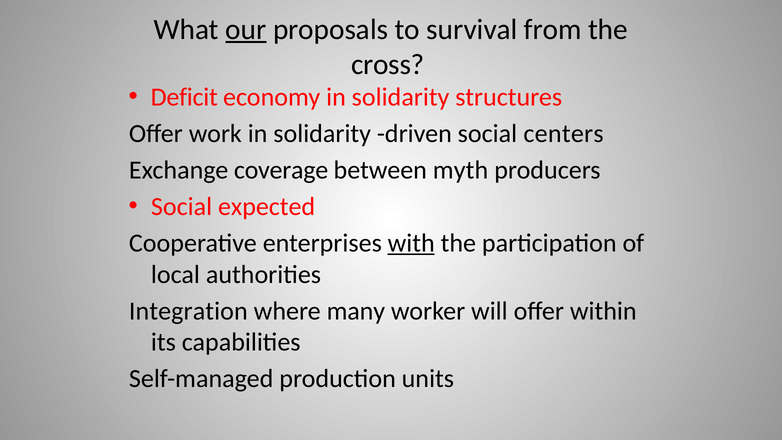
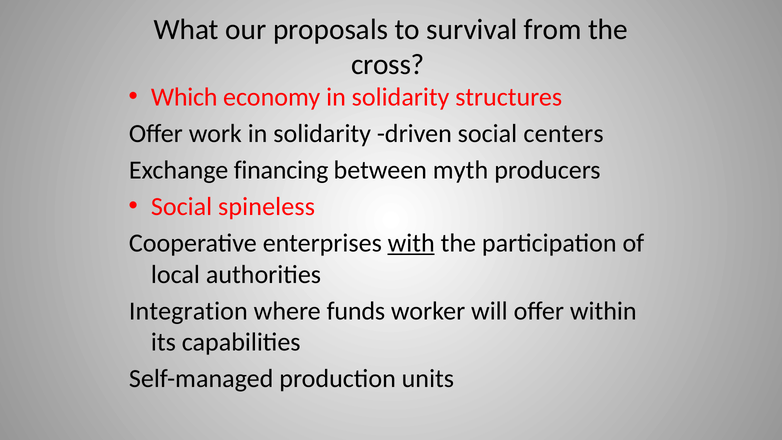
our underline: present -> none
Deficit: Deficit -> Which
coverage: coverage -> financing
expected: expected -> spineless
many: many -> funds
